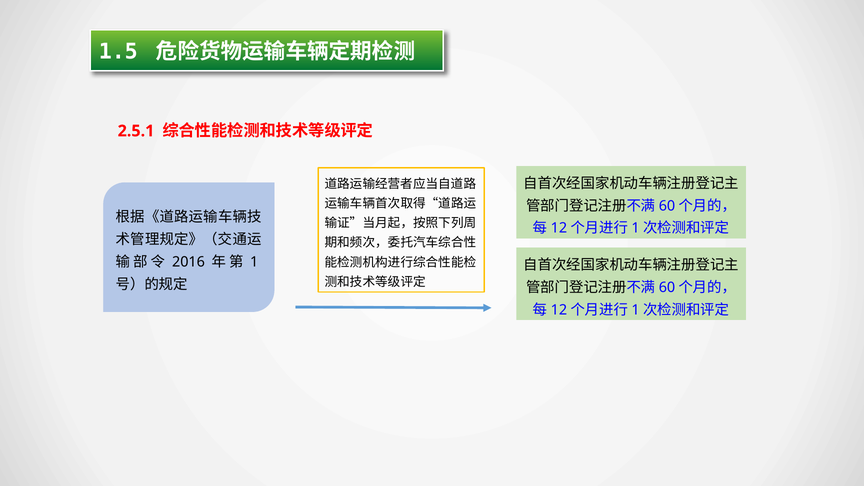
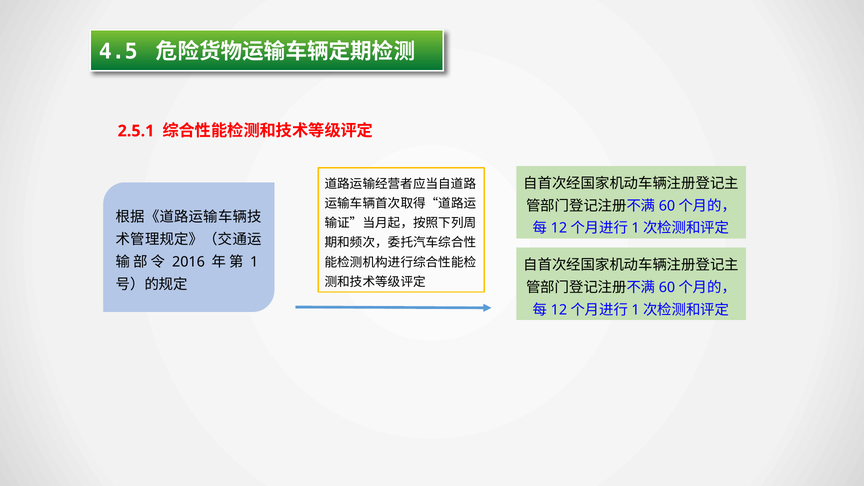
1.5: 1.5 -> 4.5
